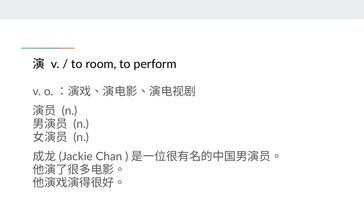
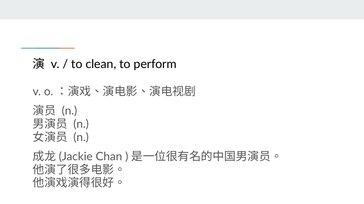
room: room -> clean
